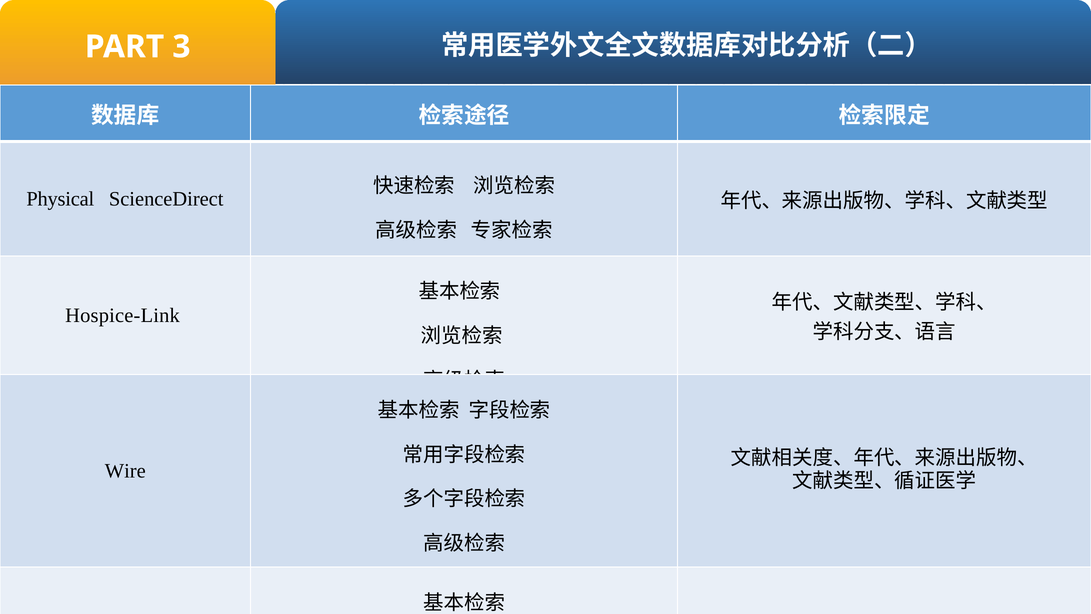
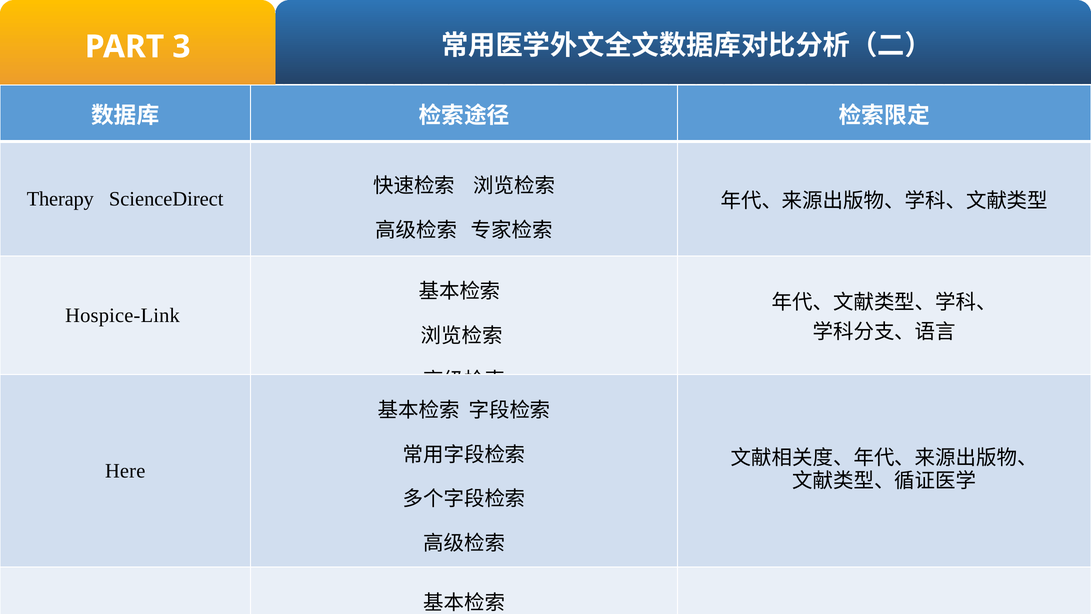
Physical: Physical -> Therapy
Wire: Wire -> Here
